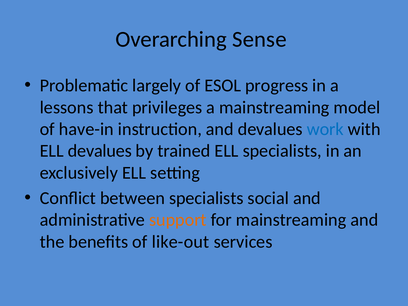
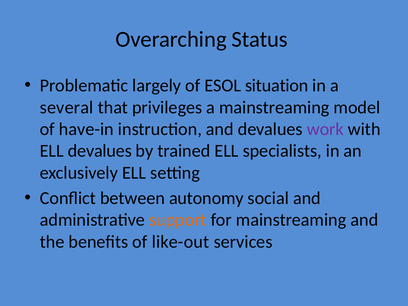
Sense: Sense -> Status
progress: progress -> situation
lessons: lessons -> several
work colour: blue -> purple
between specialists: specialists -> autonomy
